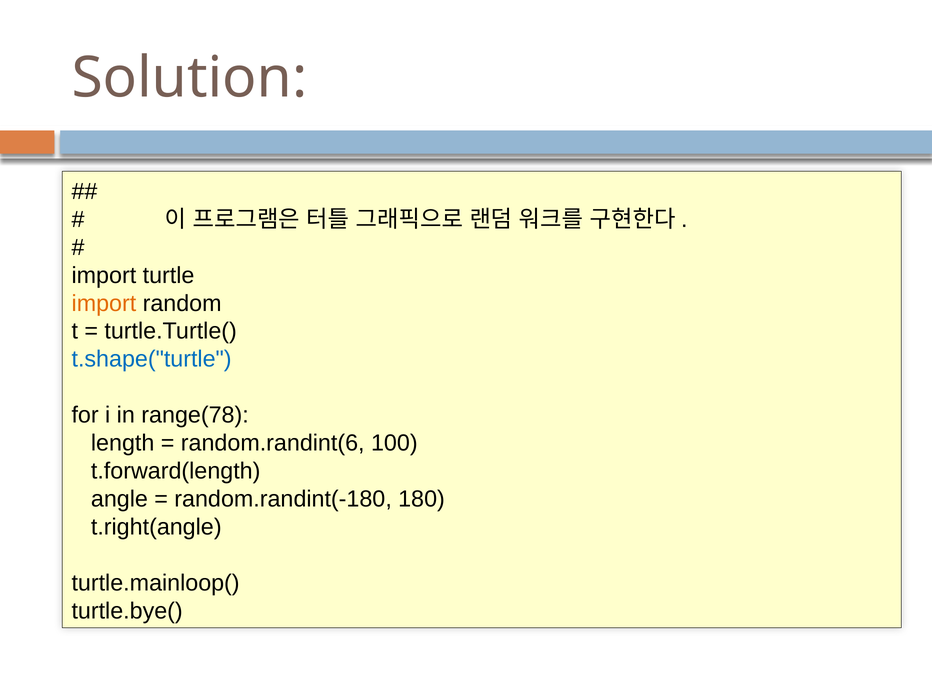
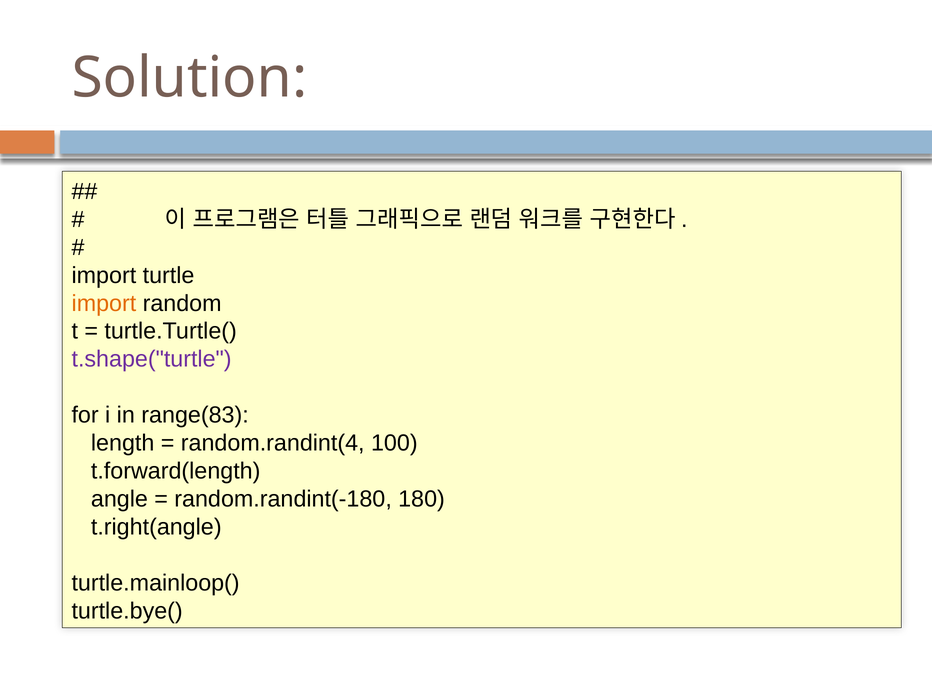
t.shape("turtle colour: blue -> purple
range(78: range(78 -> range(83
random.randint(6: random.randint(6 -> random.randint(4
